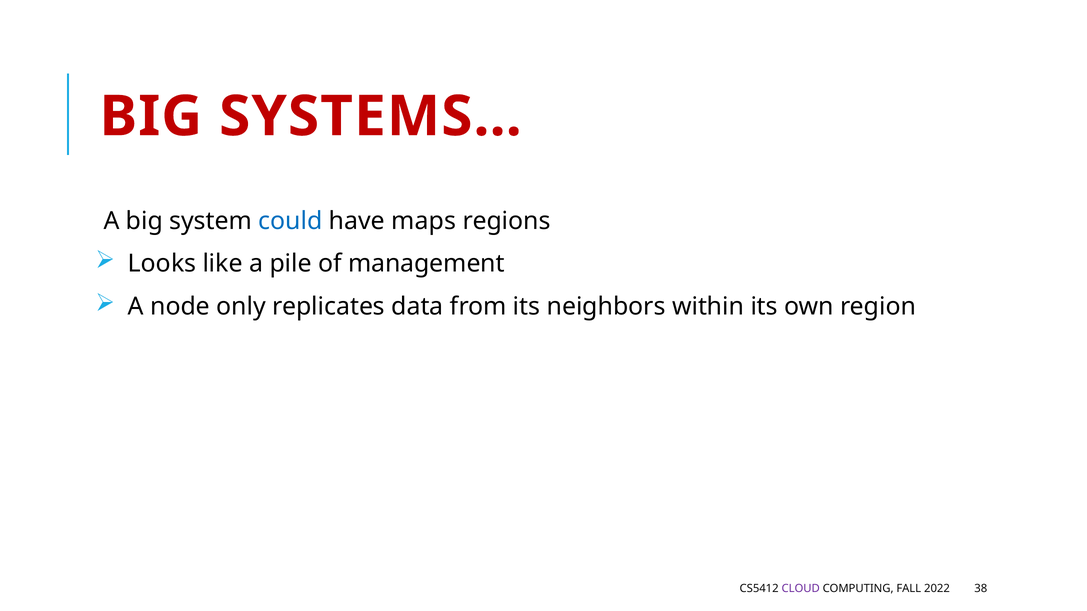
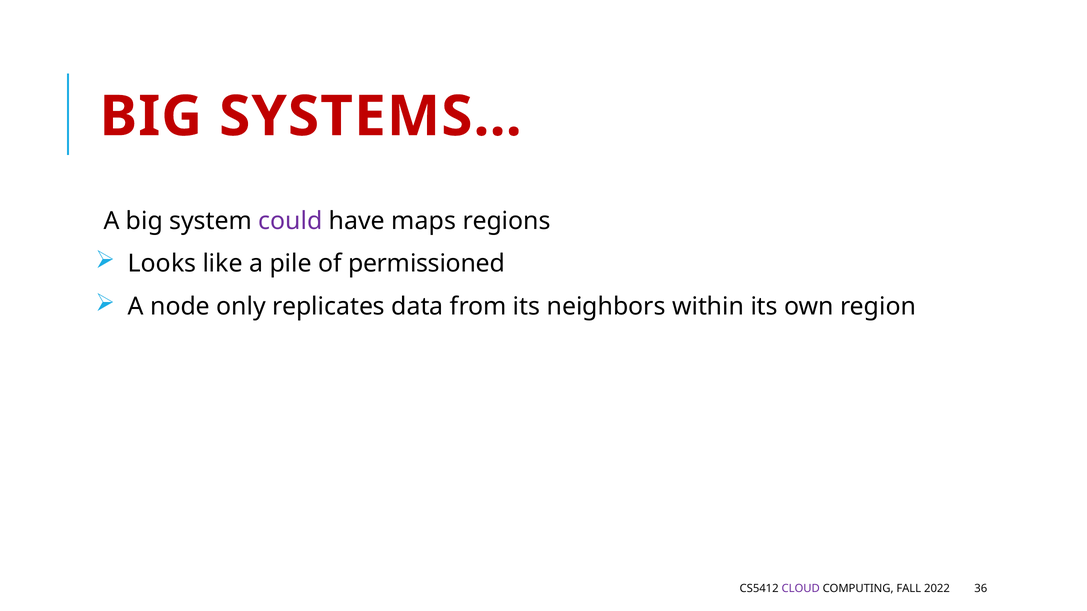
could colour: blue -> purple
management: management -> permissioned
38: 38 -> 36
